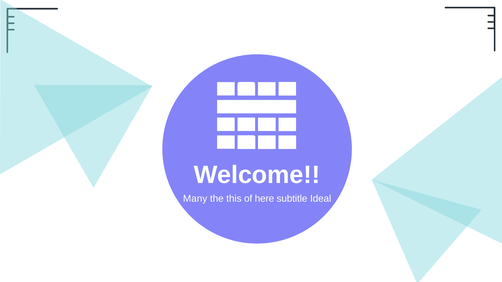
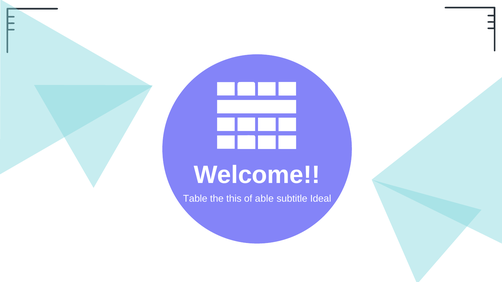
Many: Many -> Table
here: here -> able
